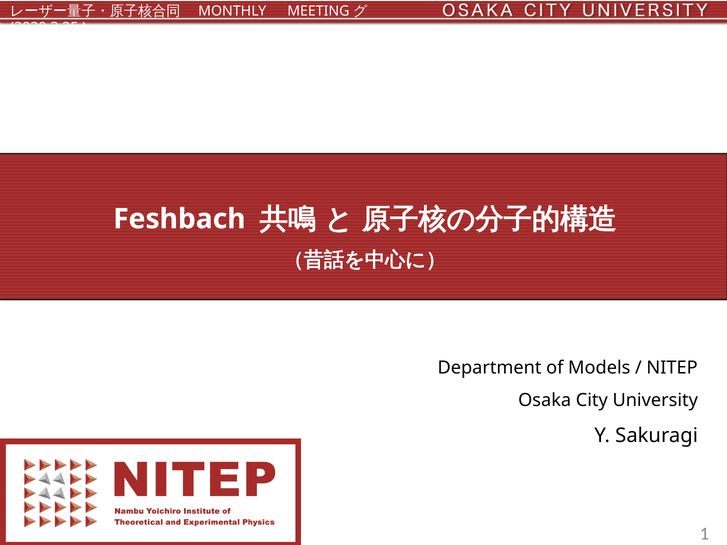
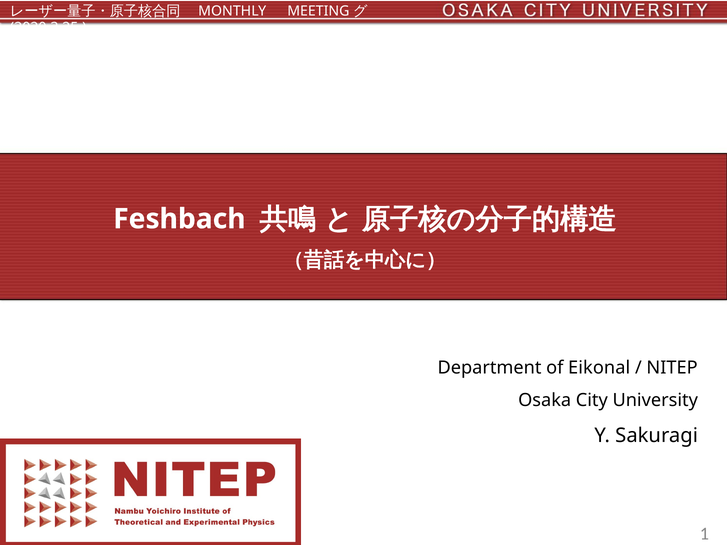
Models: Models -> Eikonal
